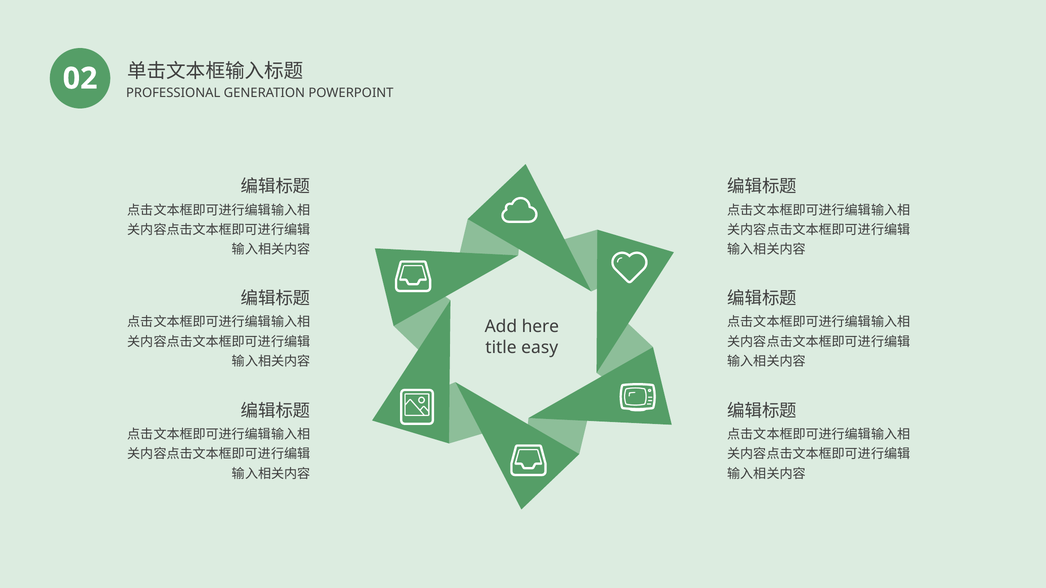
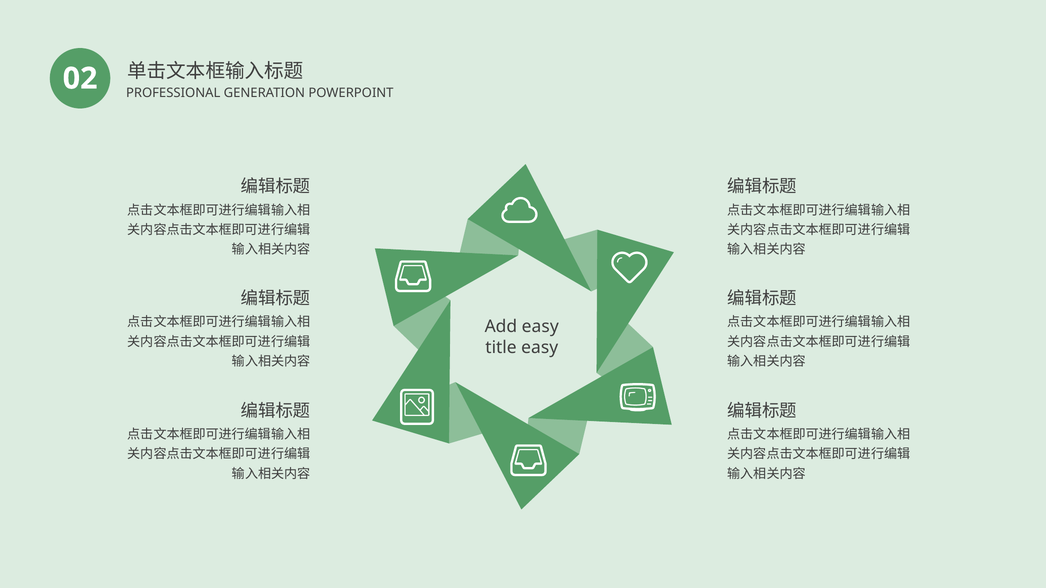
Add here: here -> easy
